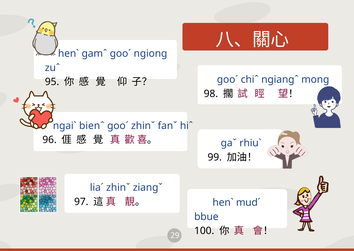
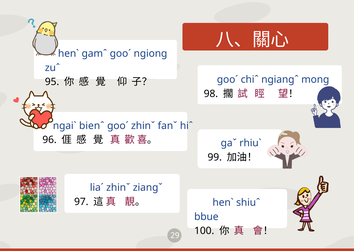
mudˊ: mudˊ -> shiuˆ
